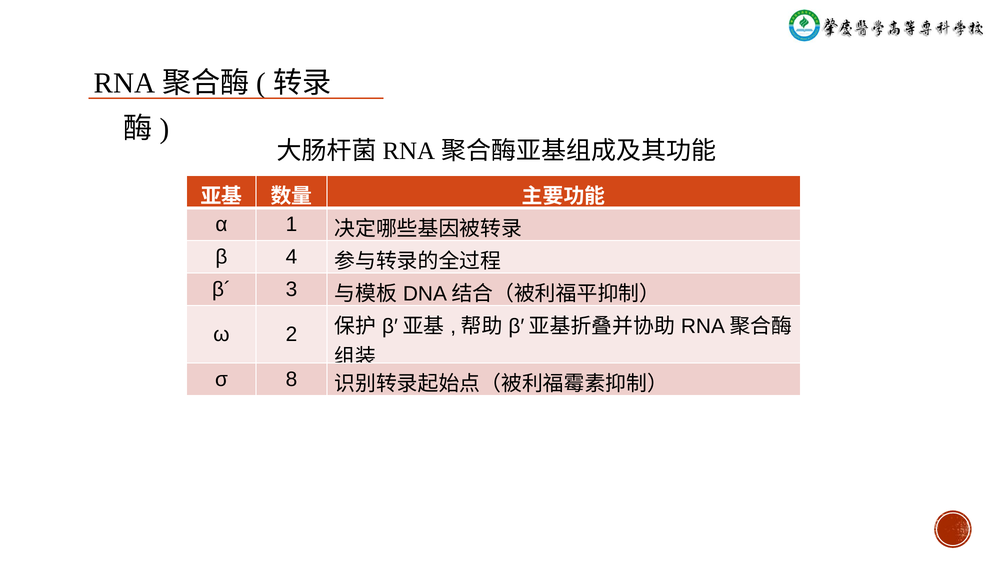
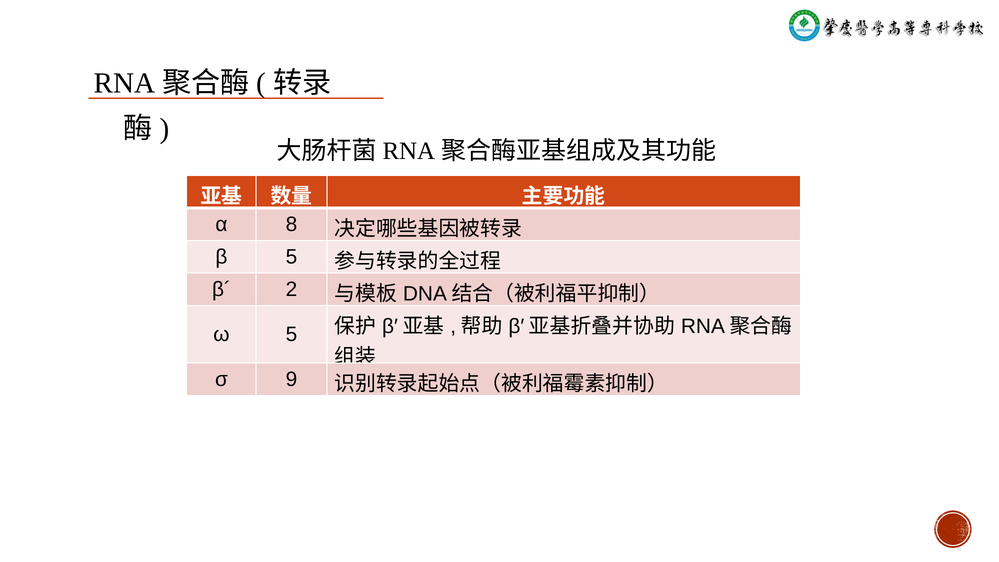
1: 1 -> 8
β 4: 4 -> 5
3: 3 -> 2
ω 2: 2 -> 5
8: 8 -> 9
